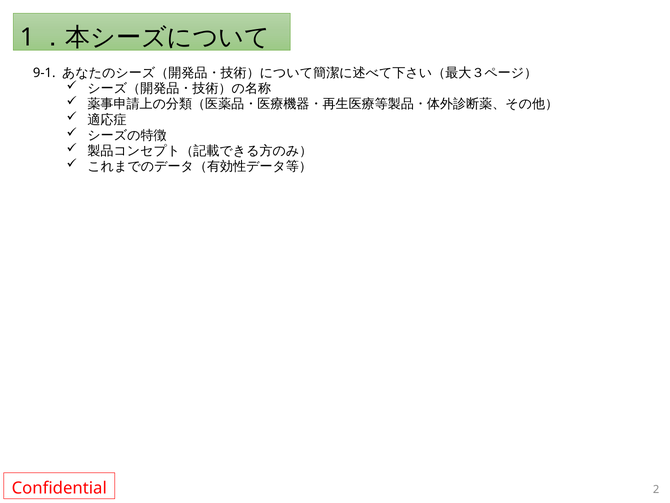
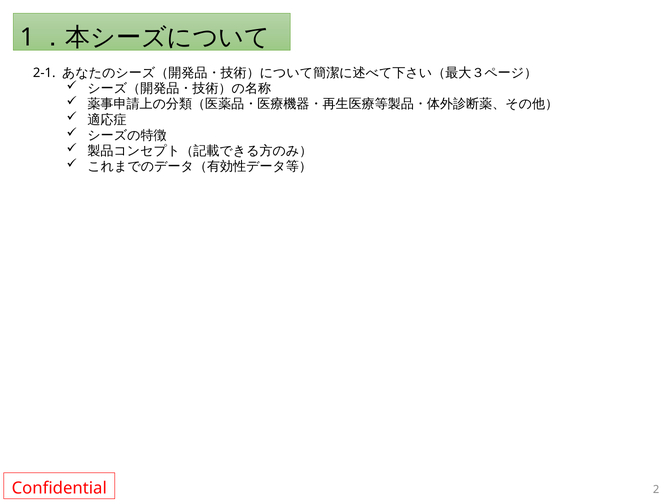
9-1: 9-1 -> 2-1
